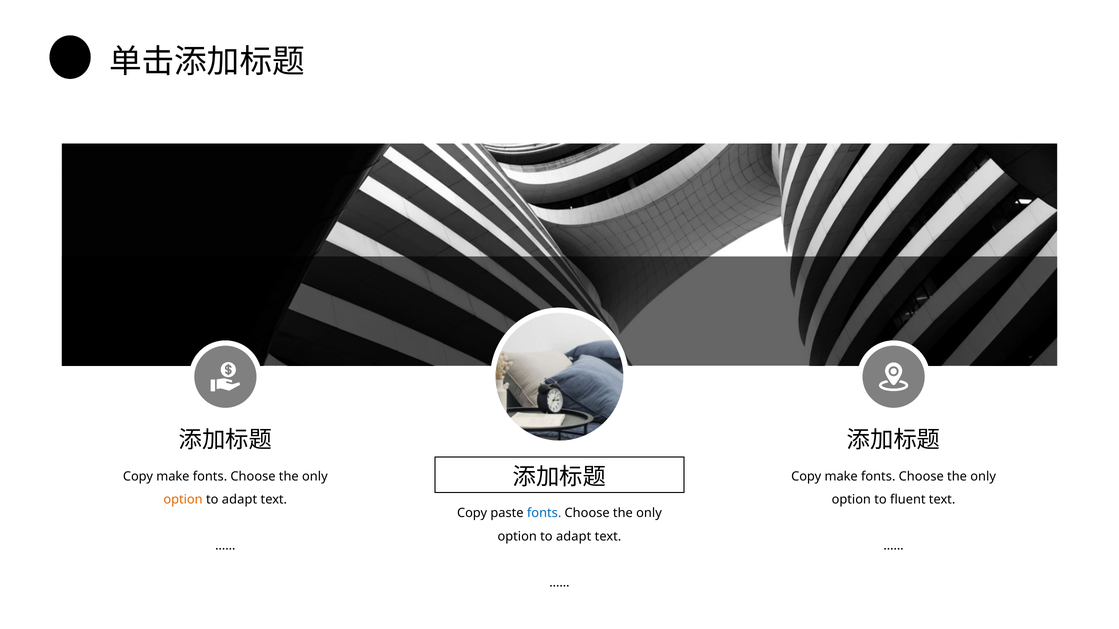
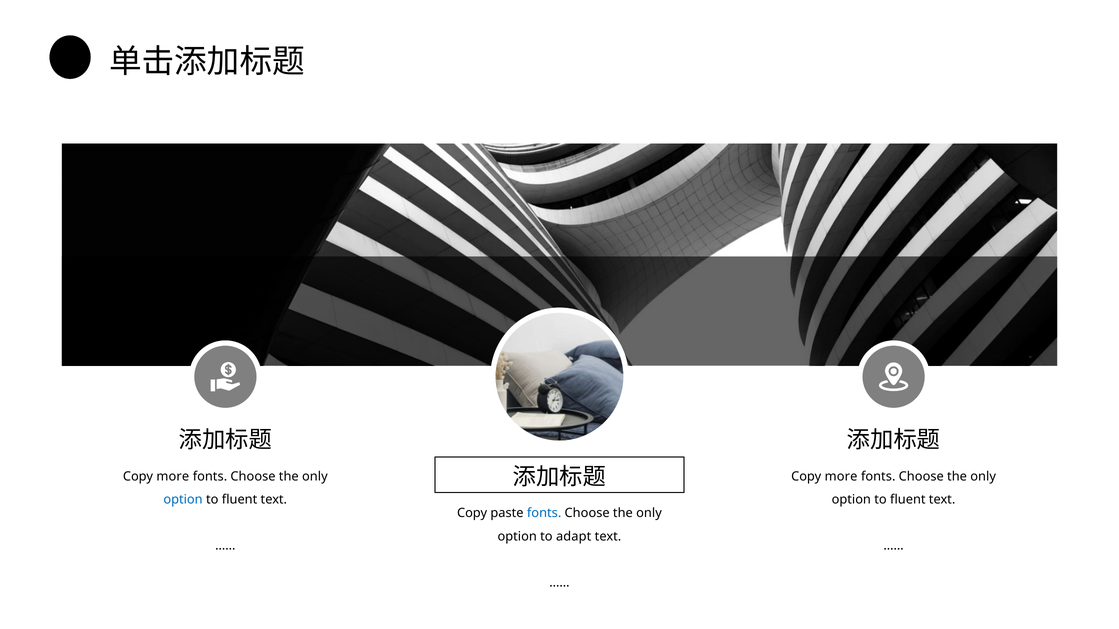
make at (841, 477): make -> more
make at (173, 477): make -> more
option at (183, 500) colour: orange -> blue
adapt at (240, 500): adapt -> fluent
